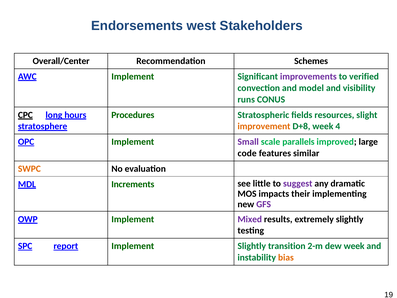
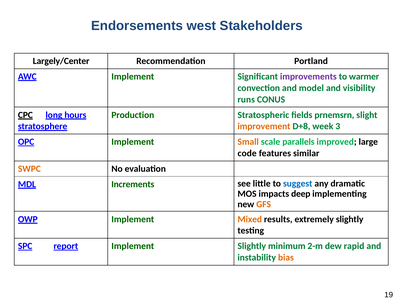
Overall/Center: Overall/Center -> Largely/Center
Schemes: Schemes -> Portland
verified: verified -> warmer
Procedures: Procedures -> Production
resources: resources -> prnemsrn
4: 4 -> 3
Small colour: purple -> orange
suggest colour: purple -> blue
their: their -> deep
GFS colour: purple -> orange
Mixed colour: purple -> orange
transition: transition -> minimum
dew week: week -> rapid
